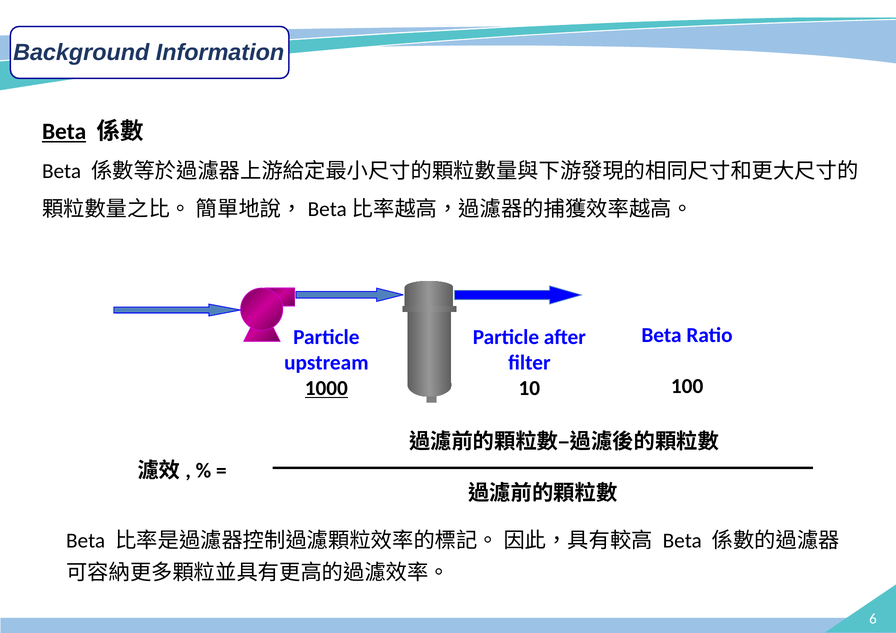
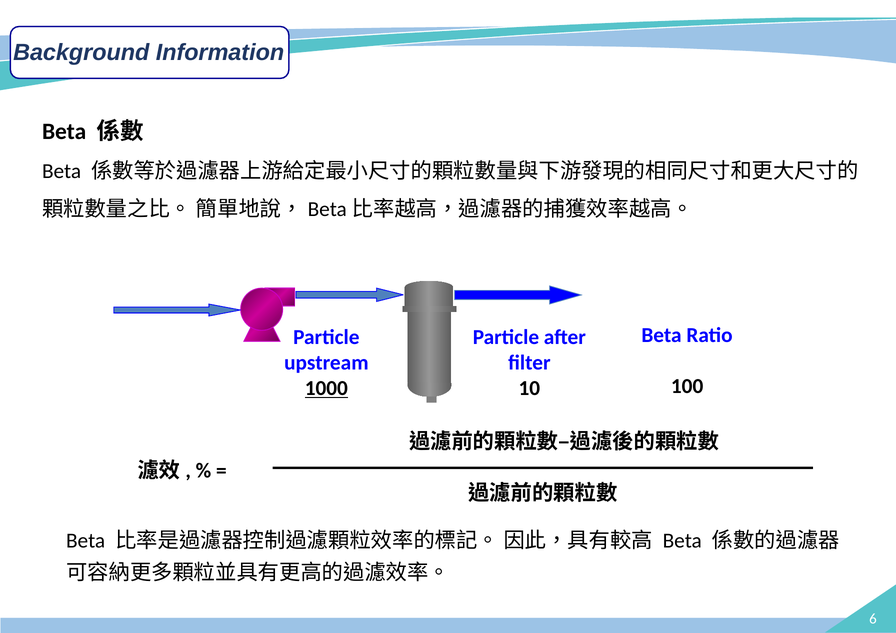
Beta at (64, 132) underline: present -> none
